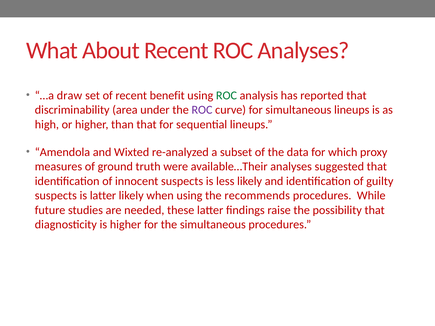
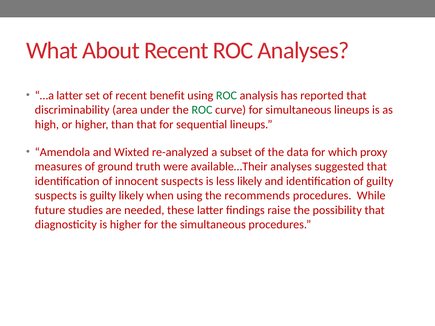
…a draw: draw -> latter
ROC at (202, 110) colour: purple -> green
is latter: latter -> guilty
